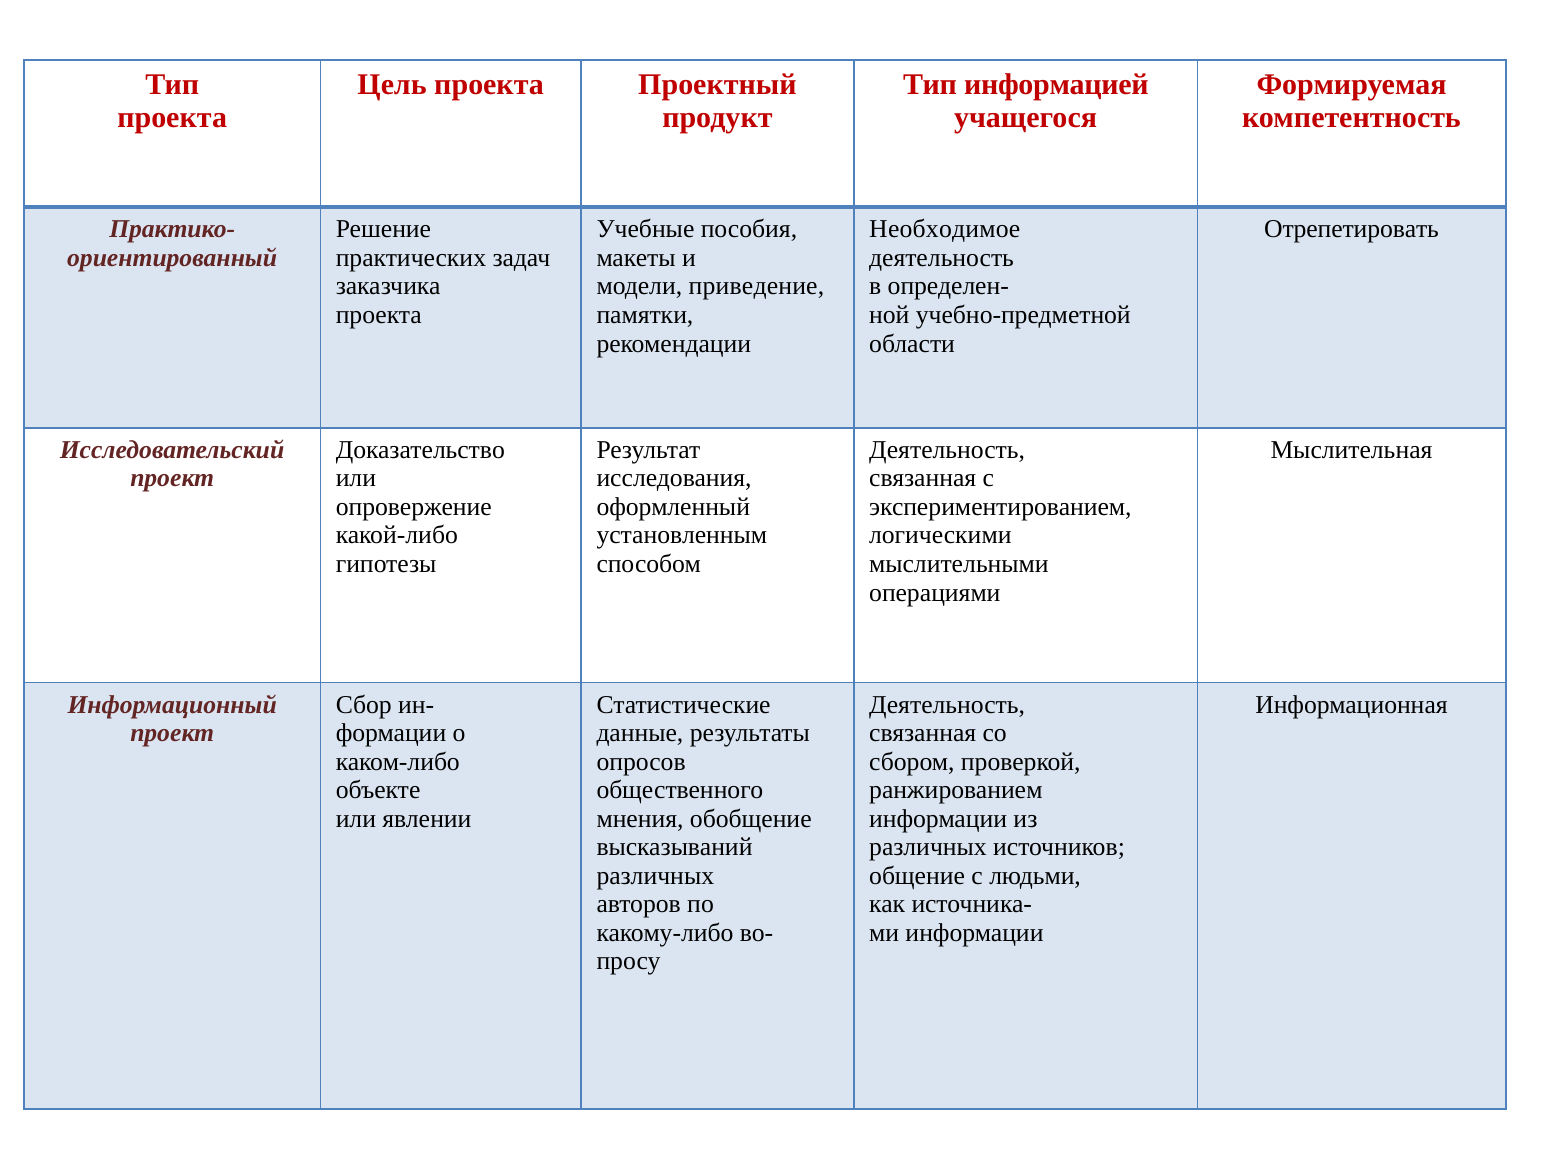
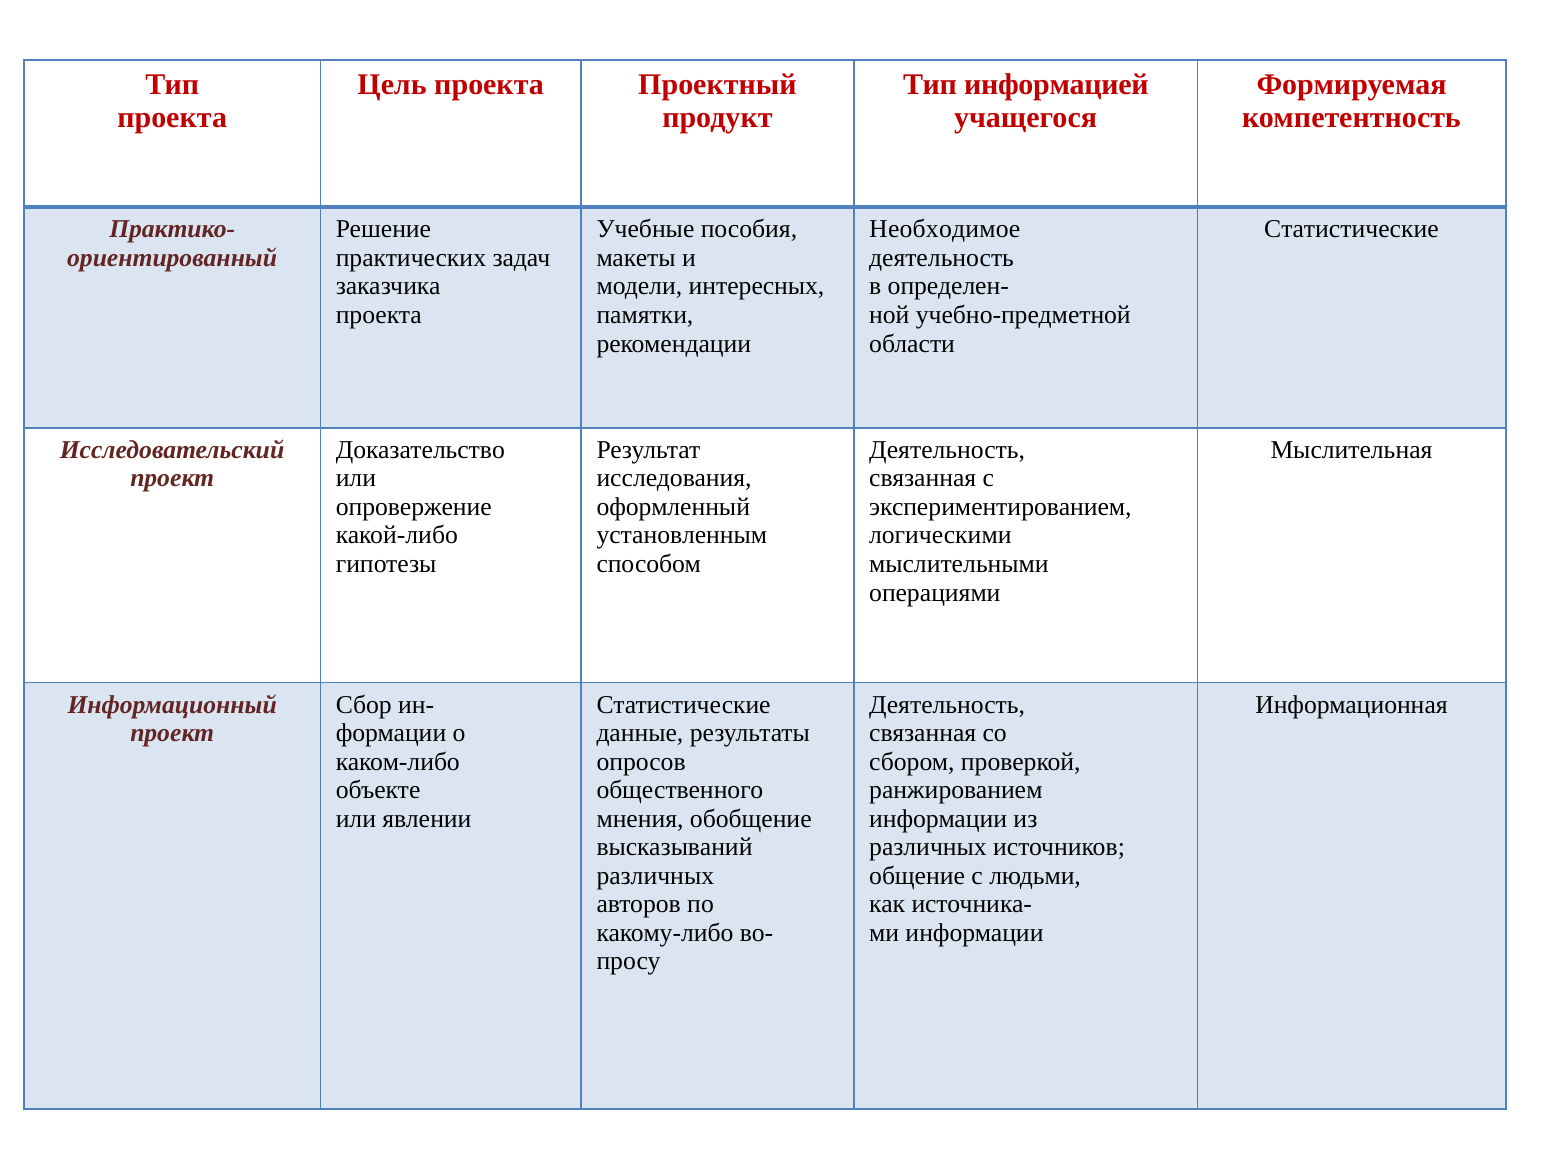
Отрепетировать at (1352, 229): Отрепетировать -> Статистические
приведение: приведение -> интересных
